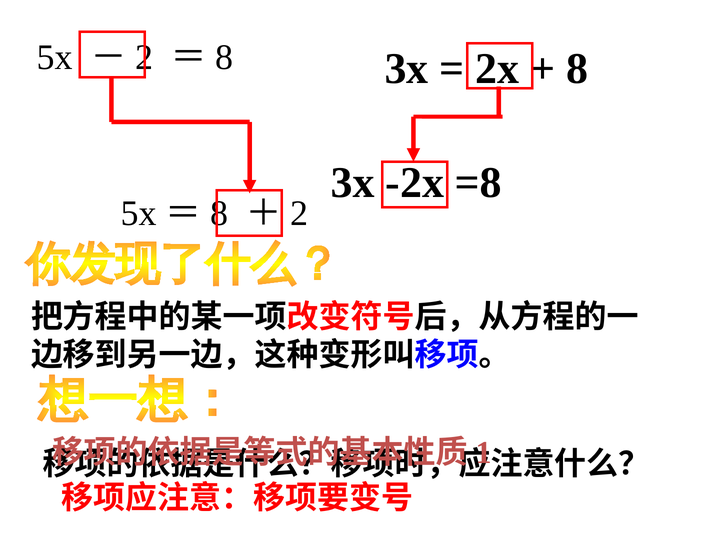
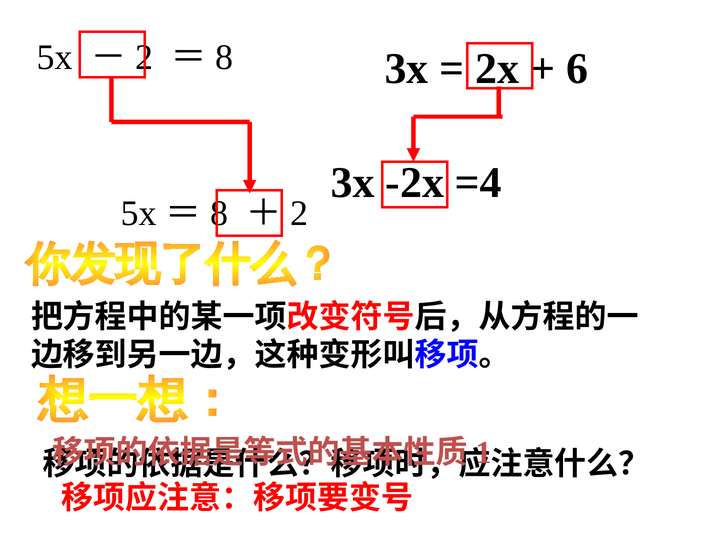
8 at (577, 69): 8 -> 6
=8: =8 -> =4
